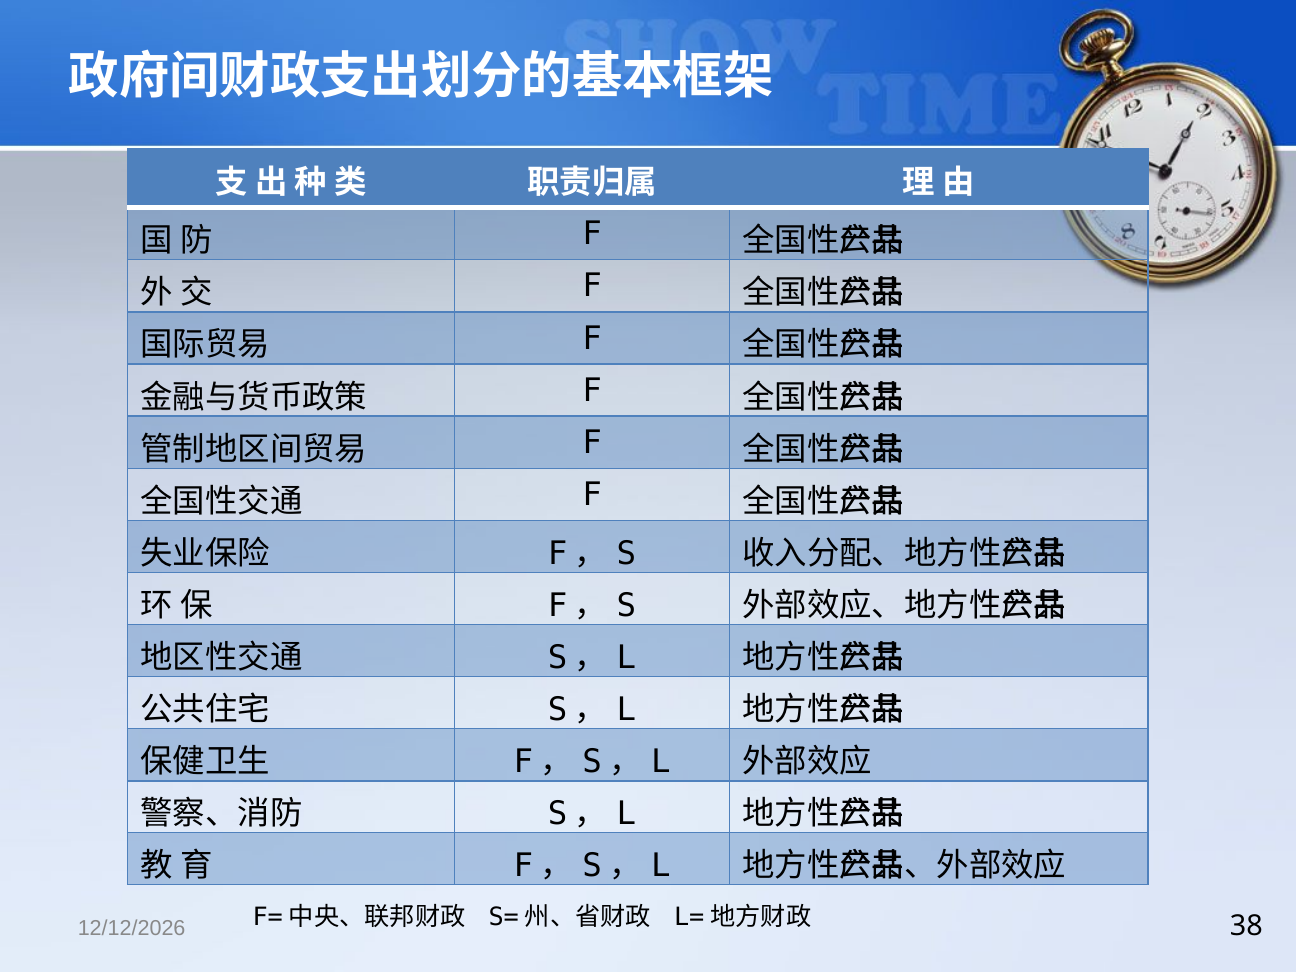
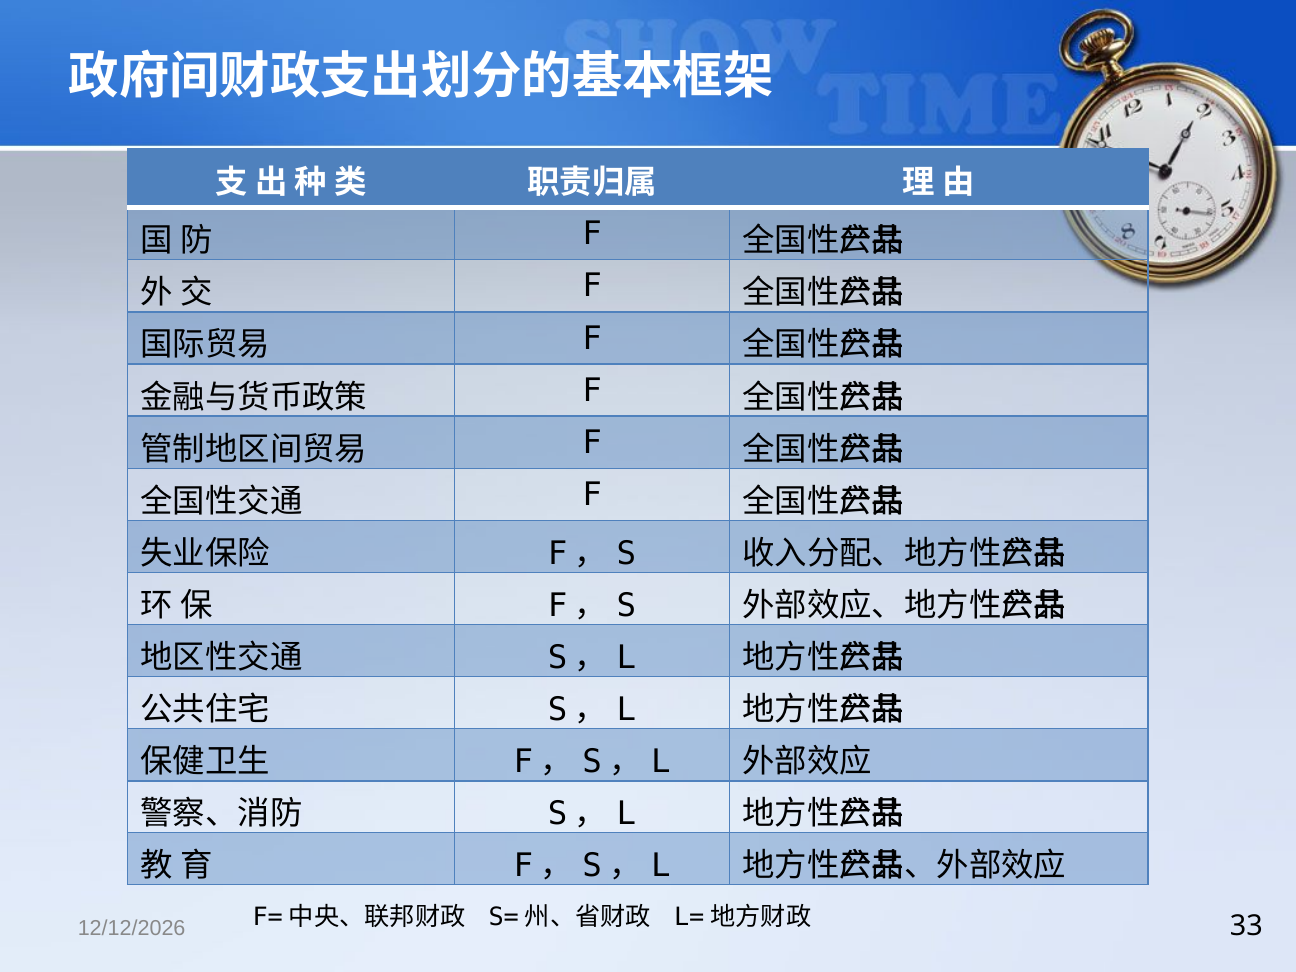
38: 38 -> 33
